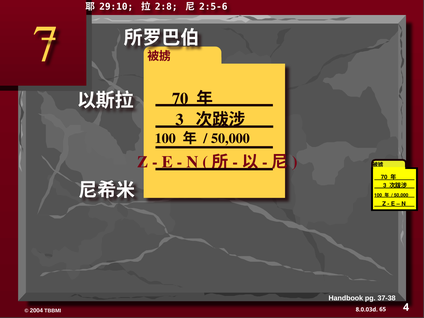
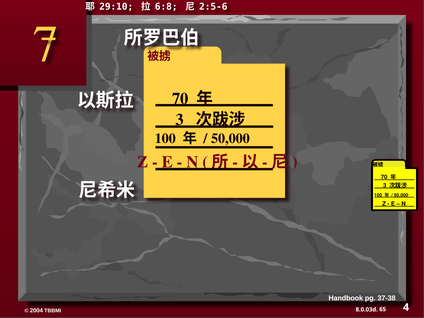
2:8: 2:8 -> 6:8
